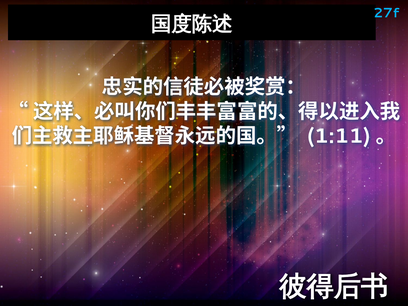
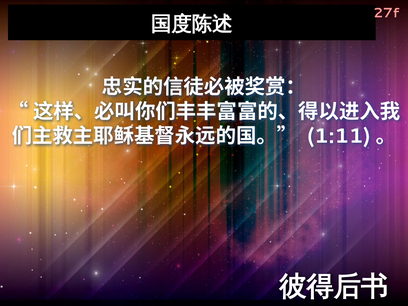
27f colour: light blue -> pink
